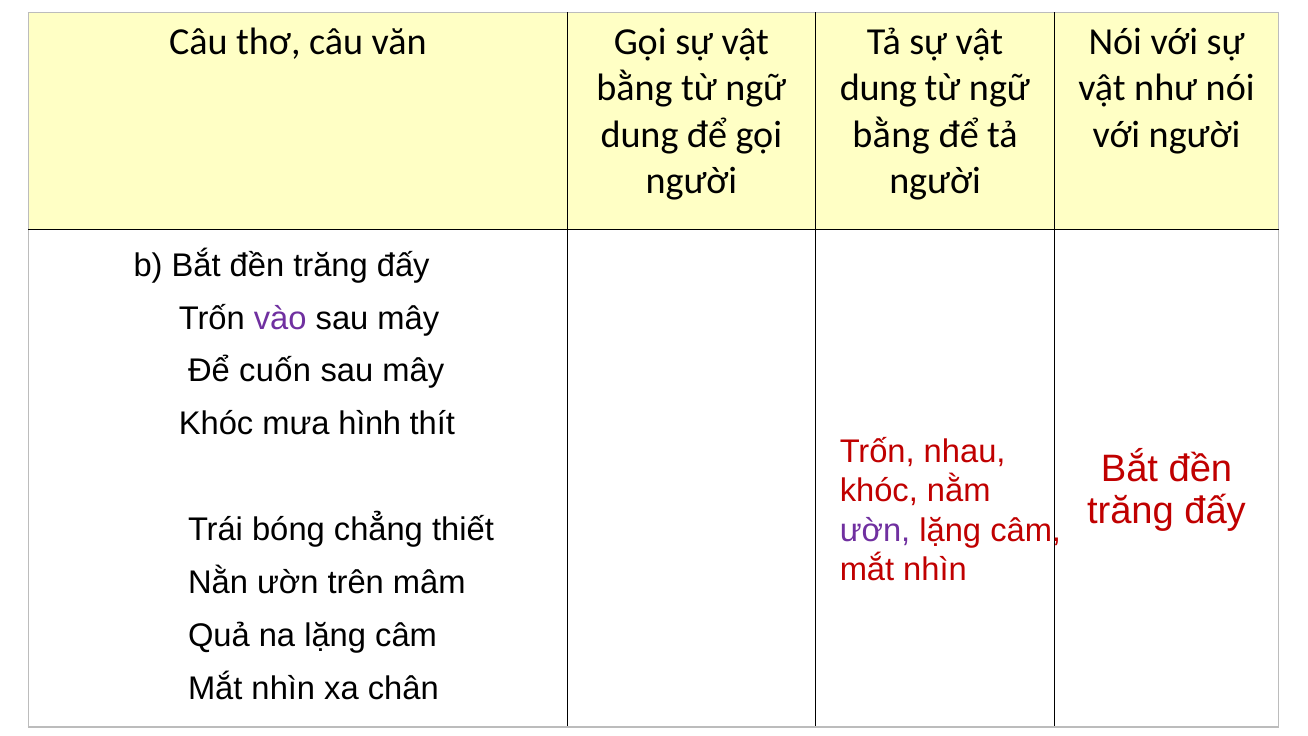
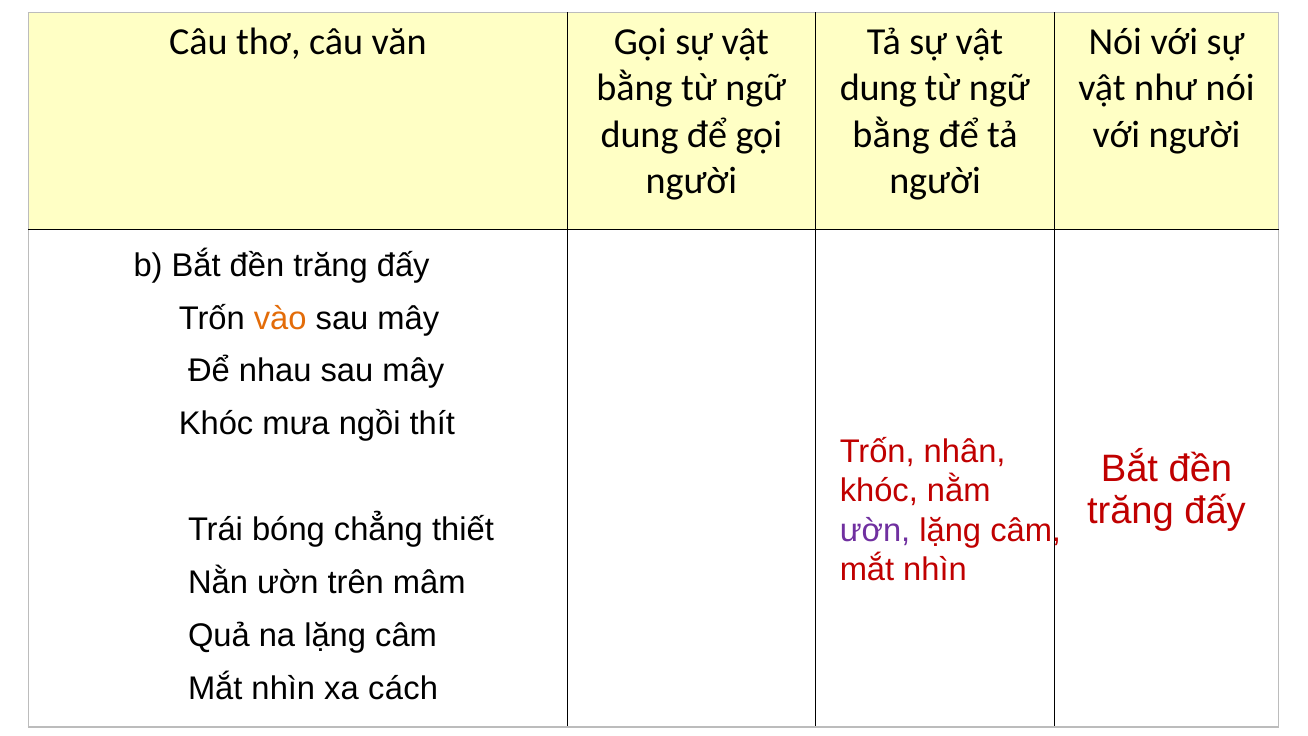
vào colour: purple -> orange
cuốn: cuốn -> nhau
hình: hình -> ngồi
nhau: nhau -> nhân
chân: chân -> cách
